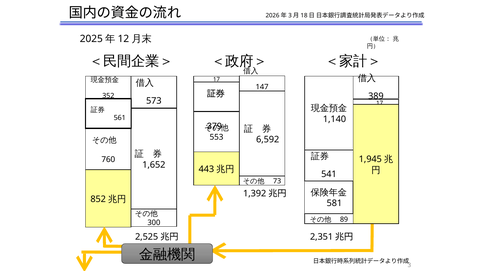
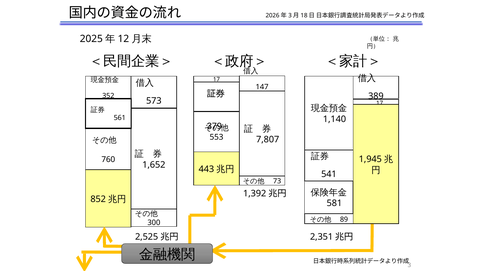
6,592: 6,592 -> 7,807
